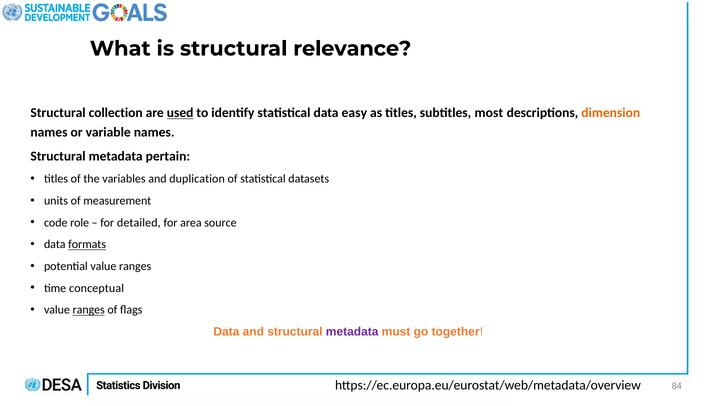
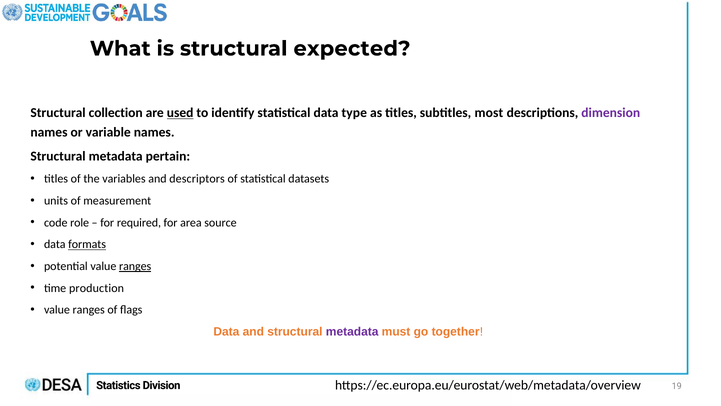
relevance: relevance -> expected
easy: easy -> type
dimension colour: orange -> purple
duplication: duplication -> descriptors
detailed: detailed -> required
ranges at (135, 266) underline: none -> present
conceptual: conceptual -> production
ranges at (89, 310) underline: present -> none
84: 84 -> 19
